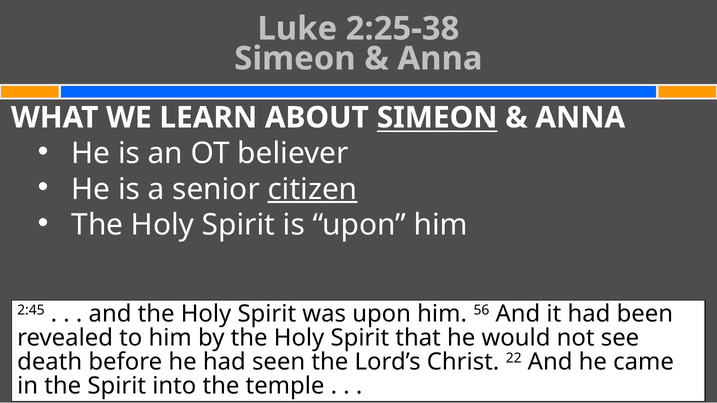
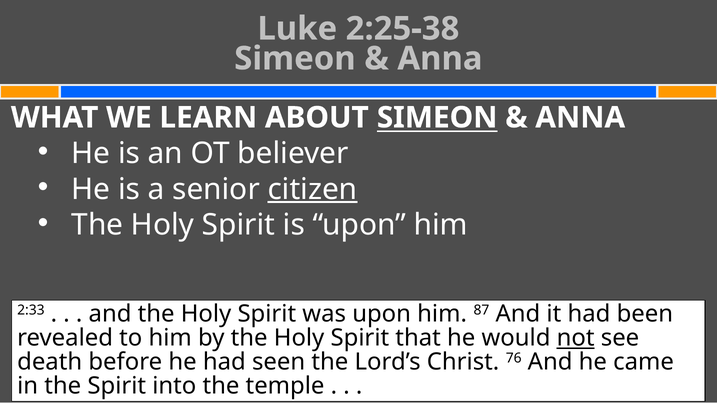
2:45: 2:45 -> 2:33
56: 56 -> 87
not underline: none -> present
22: 22 -> 76
